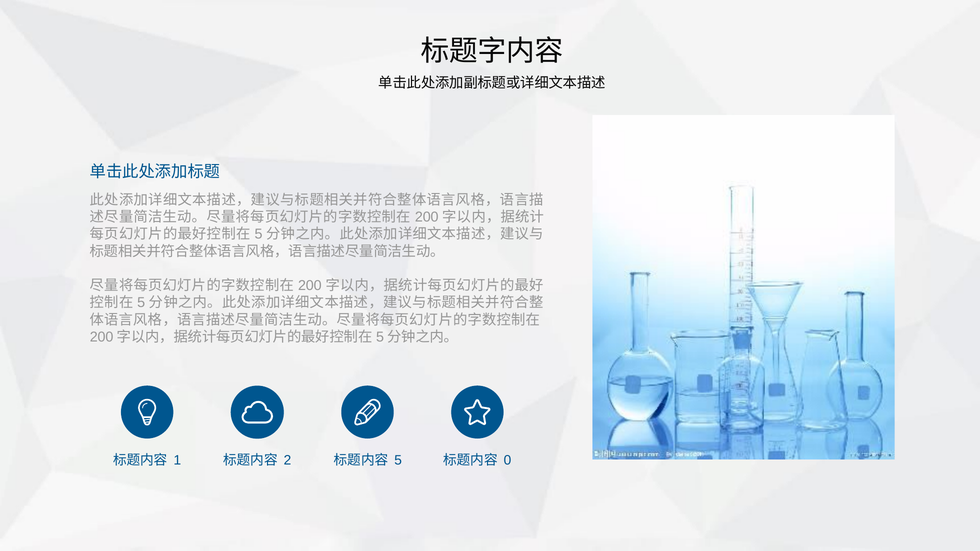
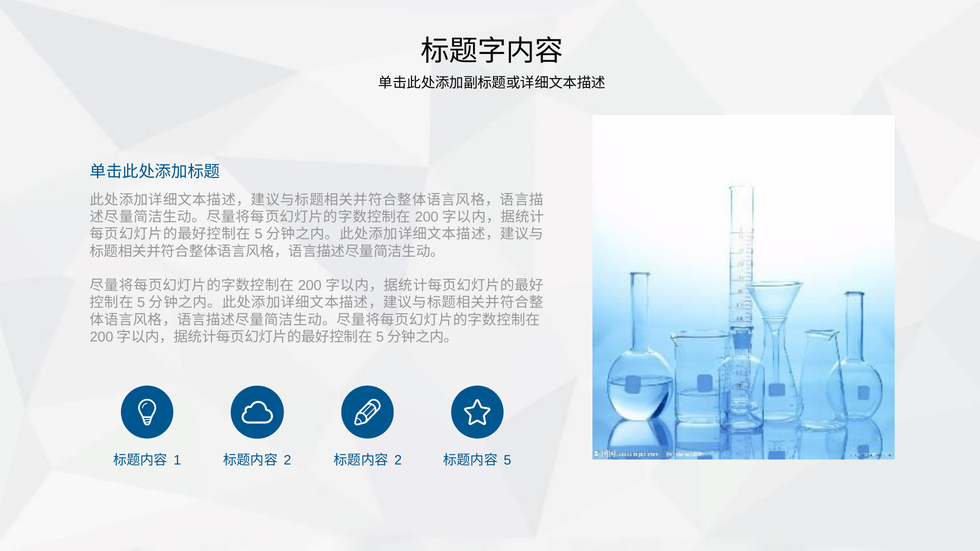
5 at (398, 460): 5 -> 2
0 at (508, 460): 0 -> 5
